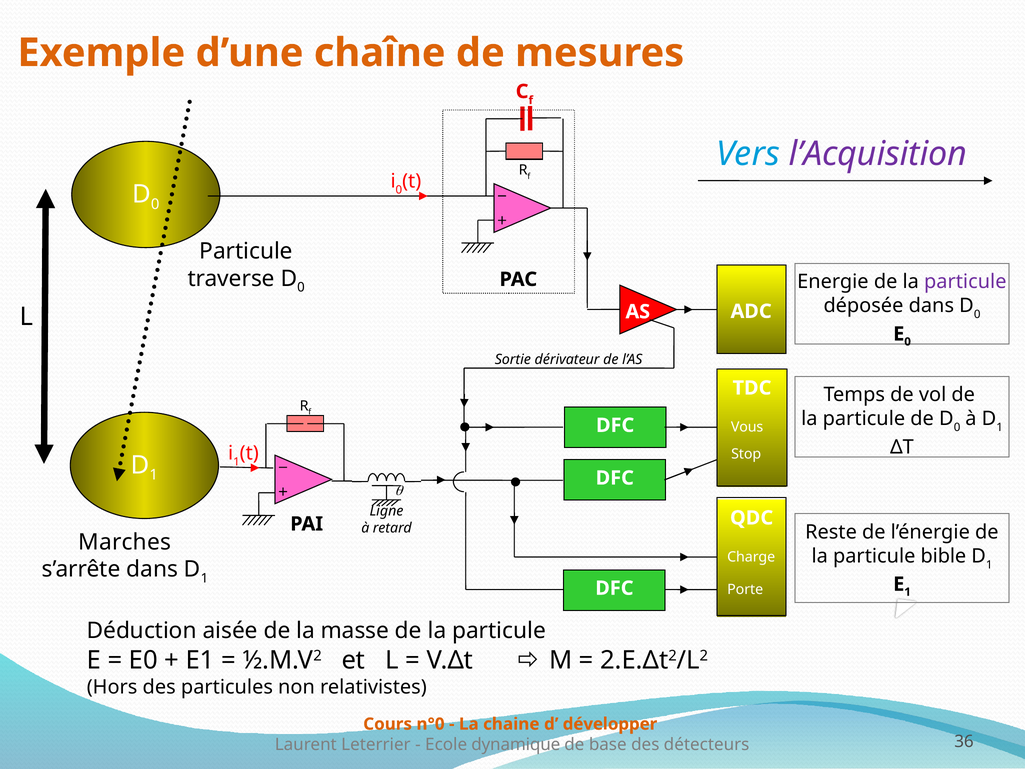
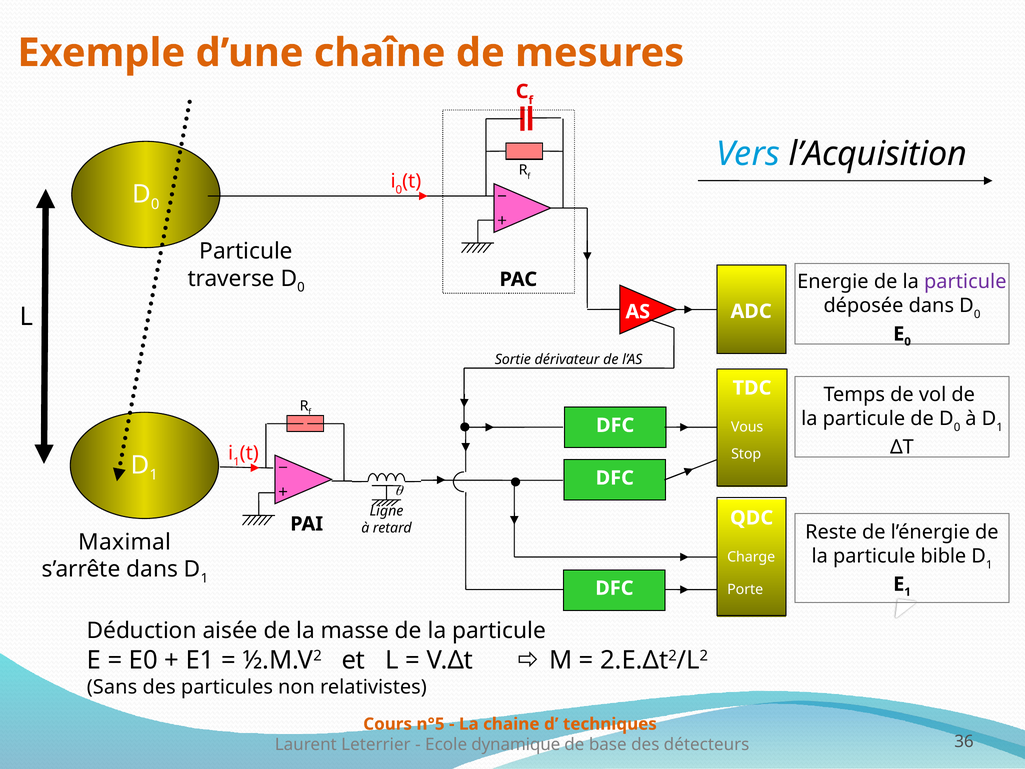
l’Acquisition colour: purple -> black
Marches: Marches -> Maximal
Hors: Hors -> Sans
n°0: n°0 -> n°5
développer: développer -> techniques
